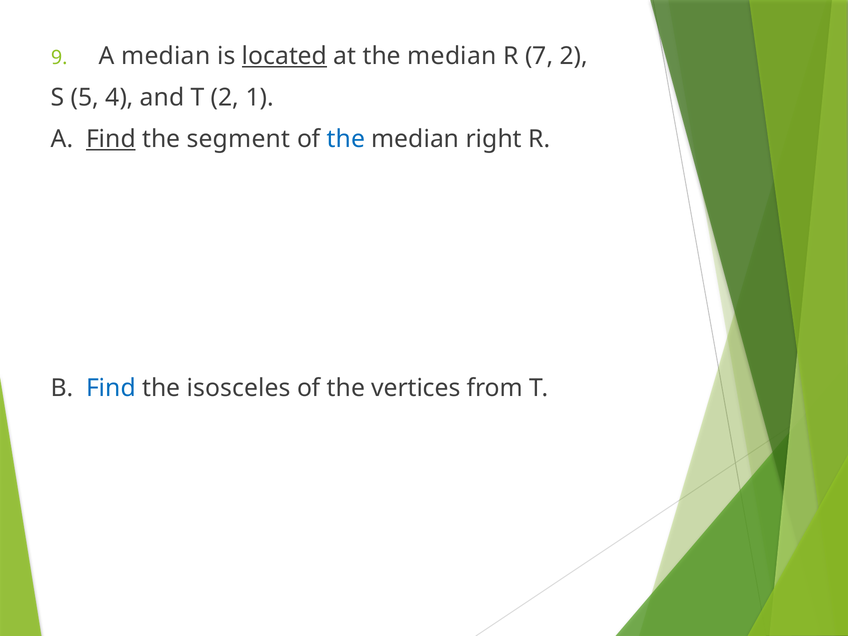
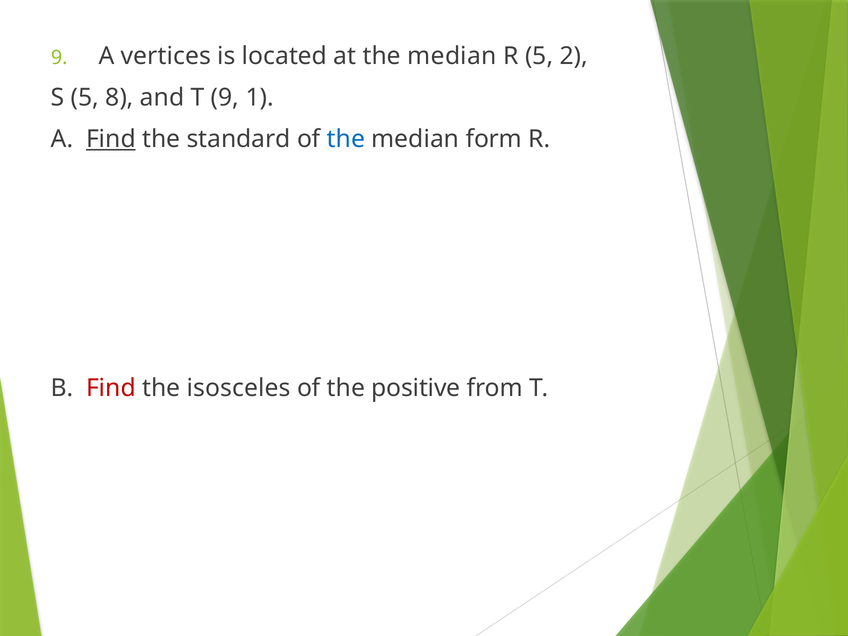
A median: median -> vertices
located underline: present -> none
R 7: 7 -> 5
4: 4 -> 8
T 2: 2 -> 9
segment: segment -> standard
right: right -> form
Find at (111, 388) colour: blue -> red
vertices: vertices -> positive
